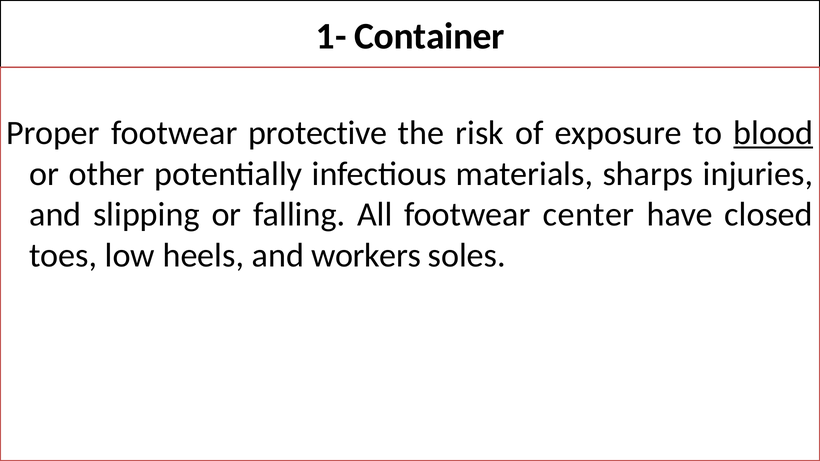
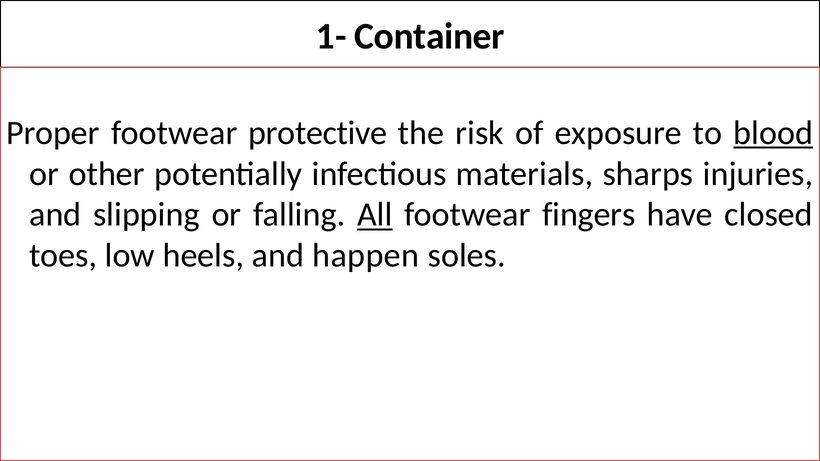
All underline: none -> present
center: center -> fingers
workers: workers -> happen
